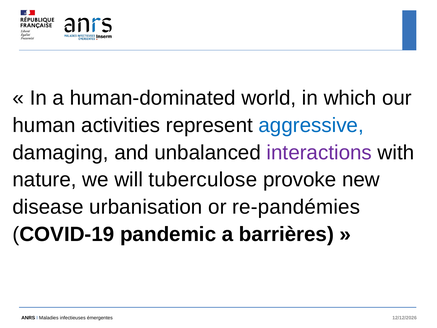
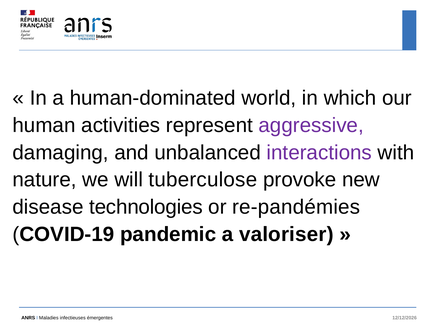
aggressive colour: blue -> purple
urbanisation: urbanisation -> technologies
barrières: barrières -> valoriser
